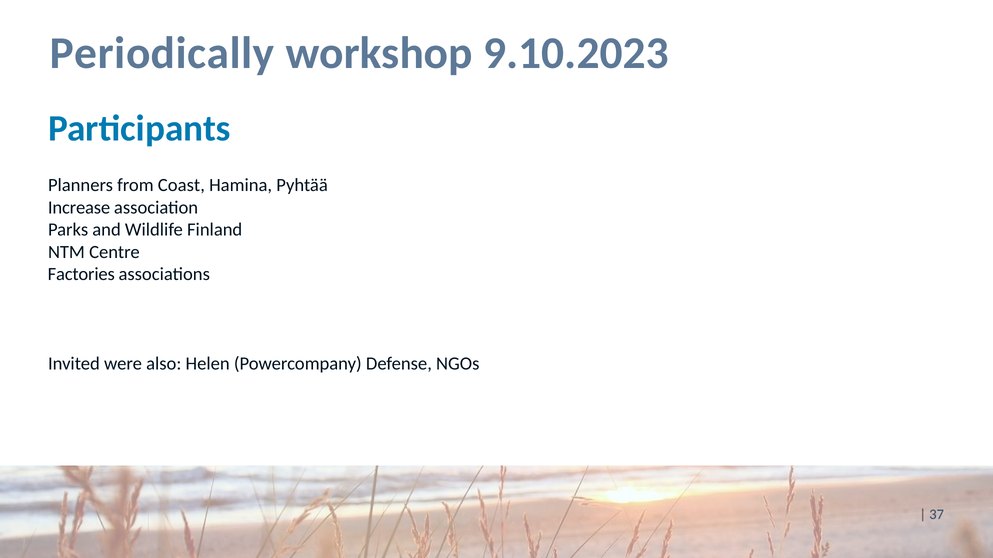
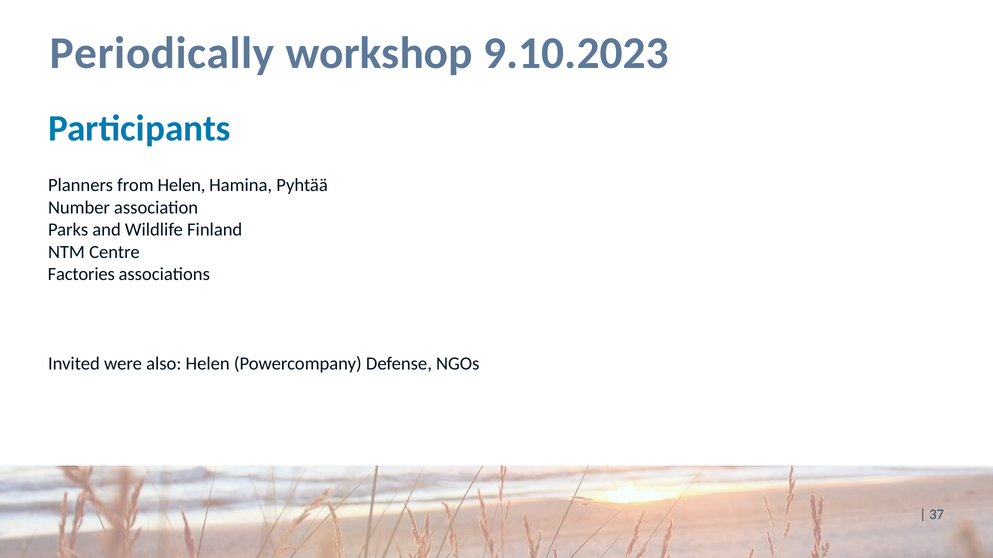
from Coast: Coast -> Helen
Increase: Increase -> Number
